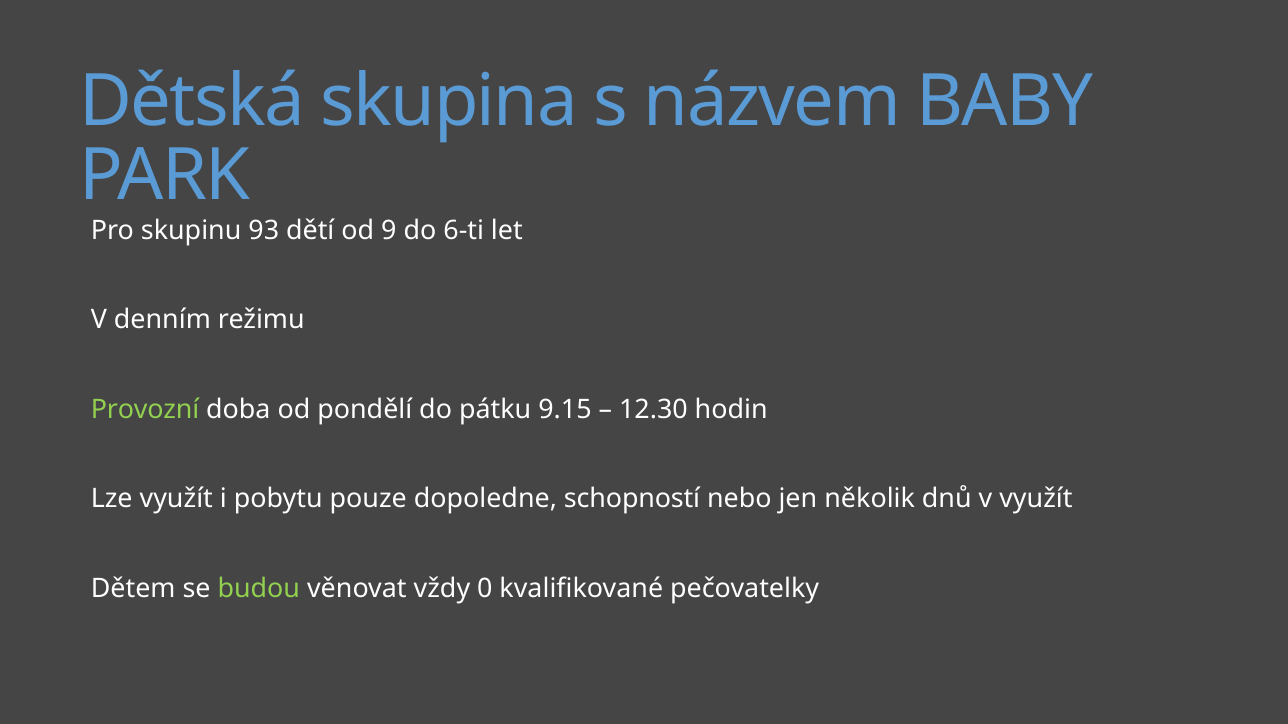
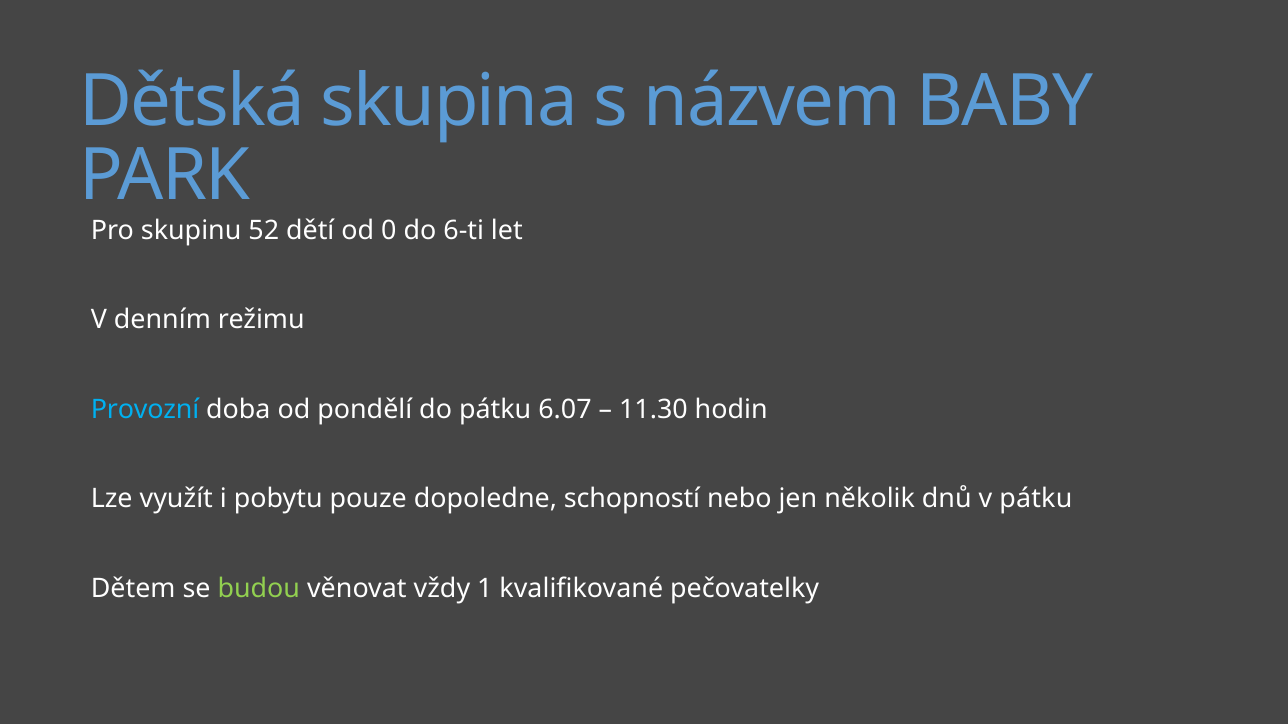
93: 93 -> 52
9: 9 -> 0
Provozní colour: light green -> light blue
9.15: 9.15 -> 6.07
12.30: 12.30 -> 11.30
v využít: využít -> pátku
0: 0 -> 1
